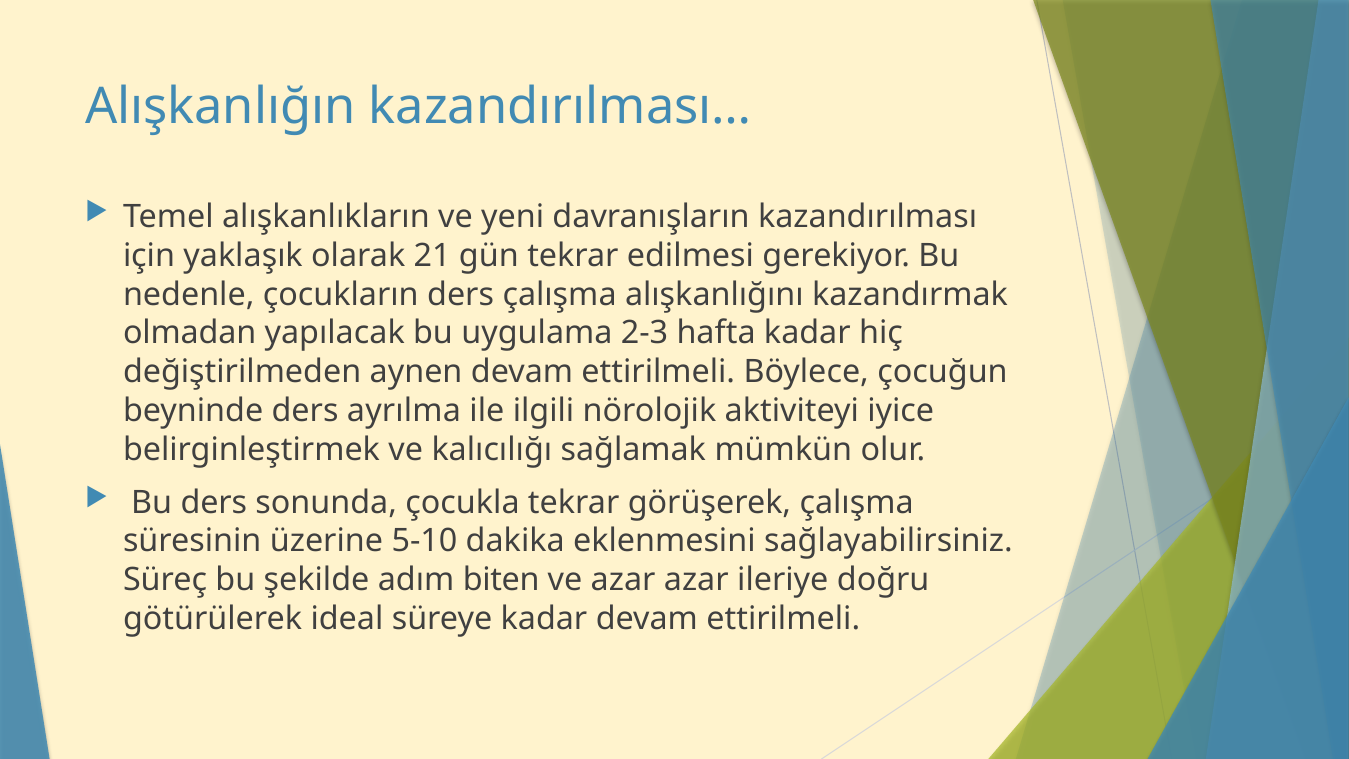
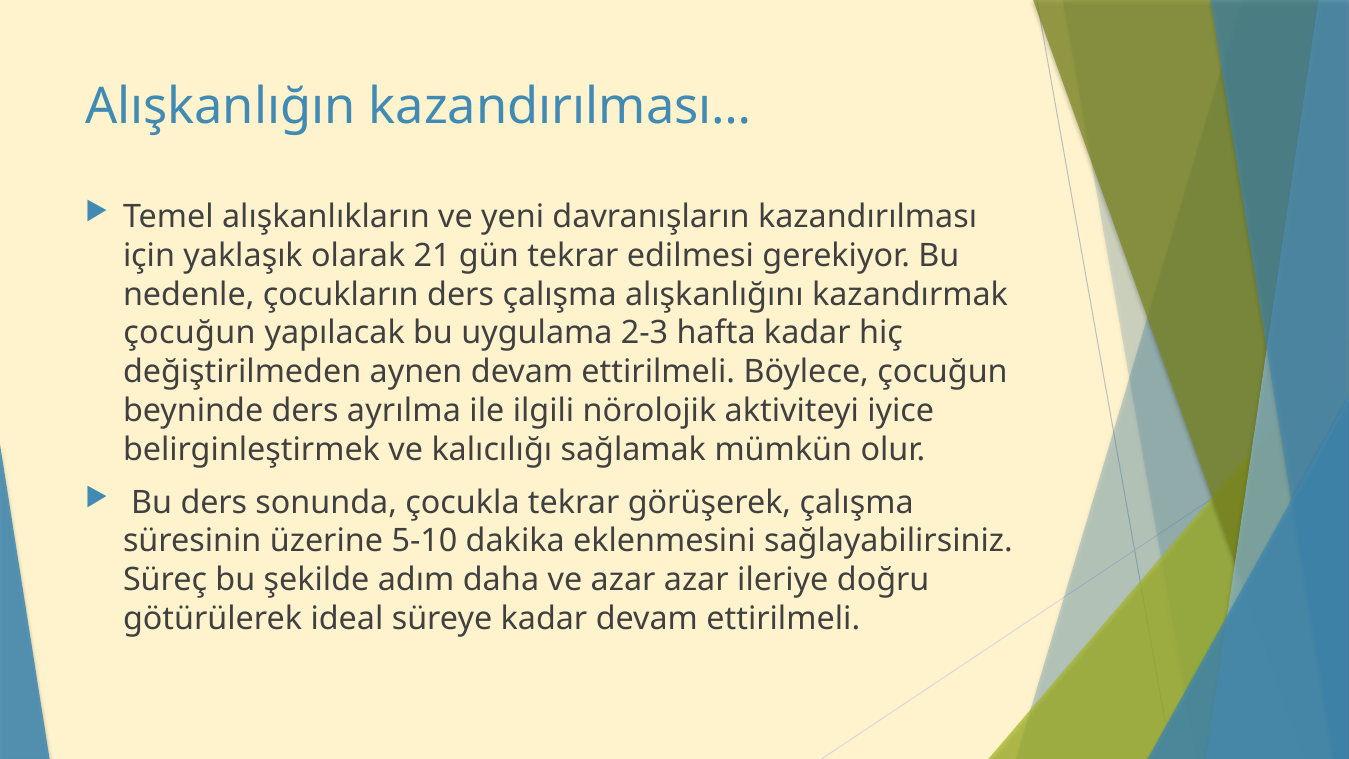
olmadan at (190, 333): olmadan -> çocuğun
biten: biten -> daha
